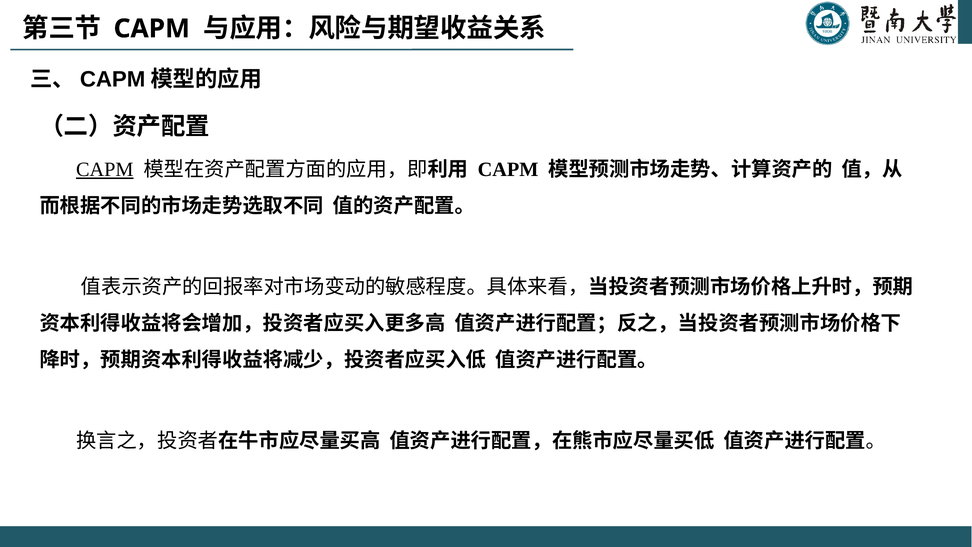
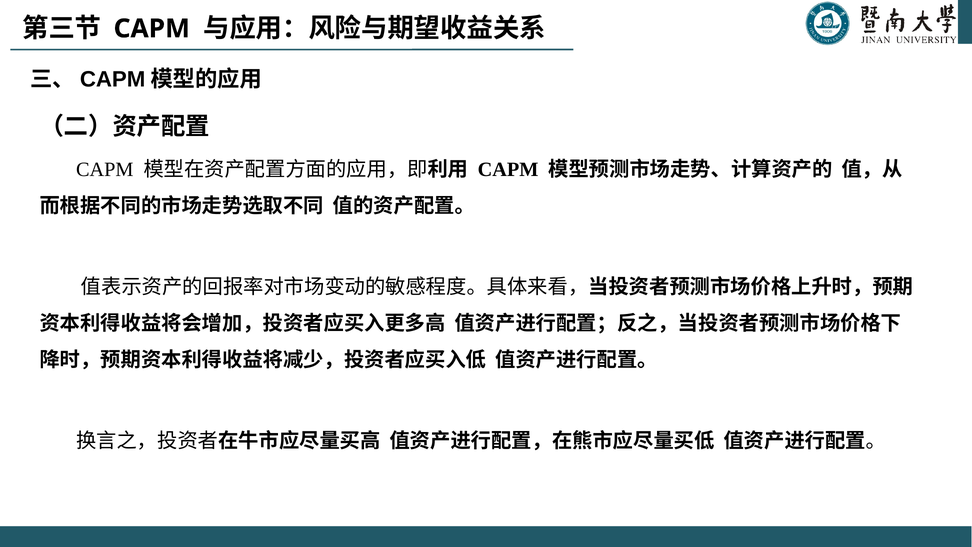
CAPM at (105, 170) underline: present -> none
